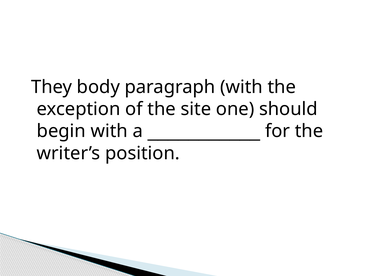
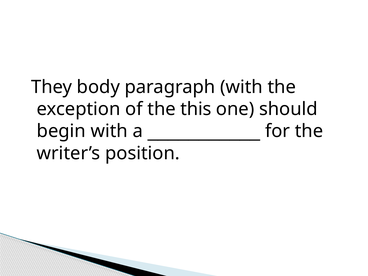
site: site -> this
